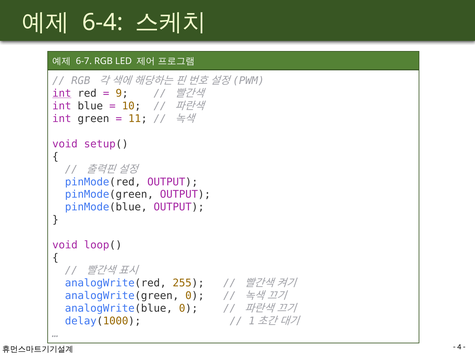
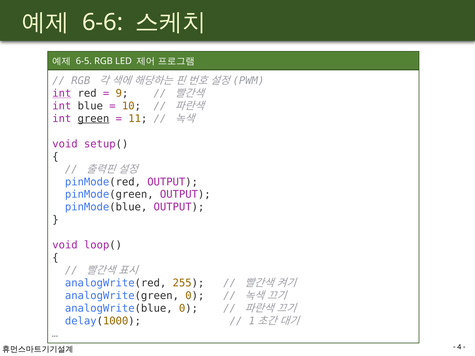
6-4: 6-4 -> 6-6
6-7: 6-7 -> 6-5
green underline: none -> present
